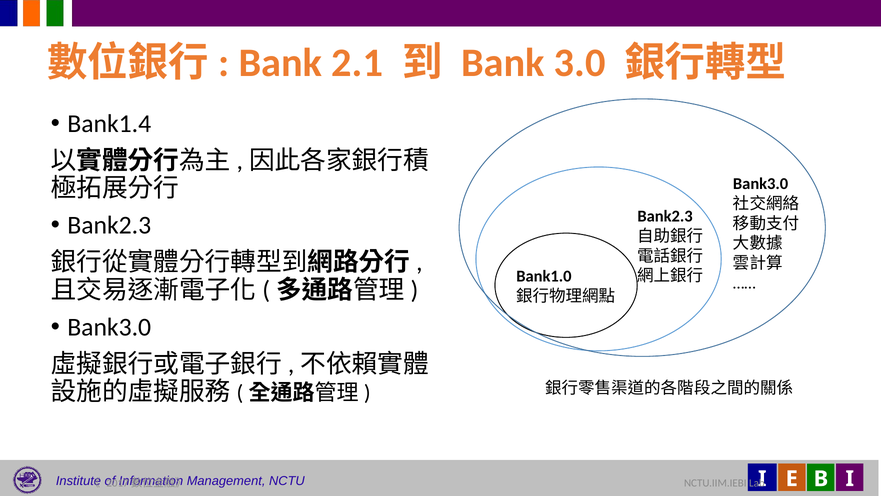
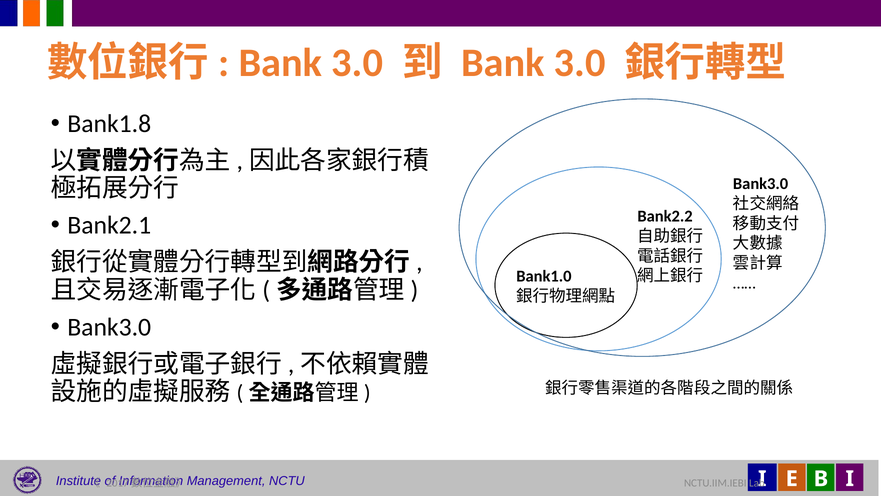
2.1 at (357, 63): 2.1 -> 3.0
Bank1.4: Bank1.4 -> Bank1.8
Bank2.3 at (665, 216): Bank2.3 -> Bank2.2
Bank2.3 at (109, 225): Bank2.3 -> Bank2.1
